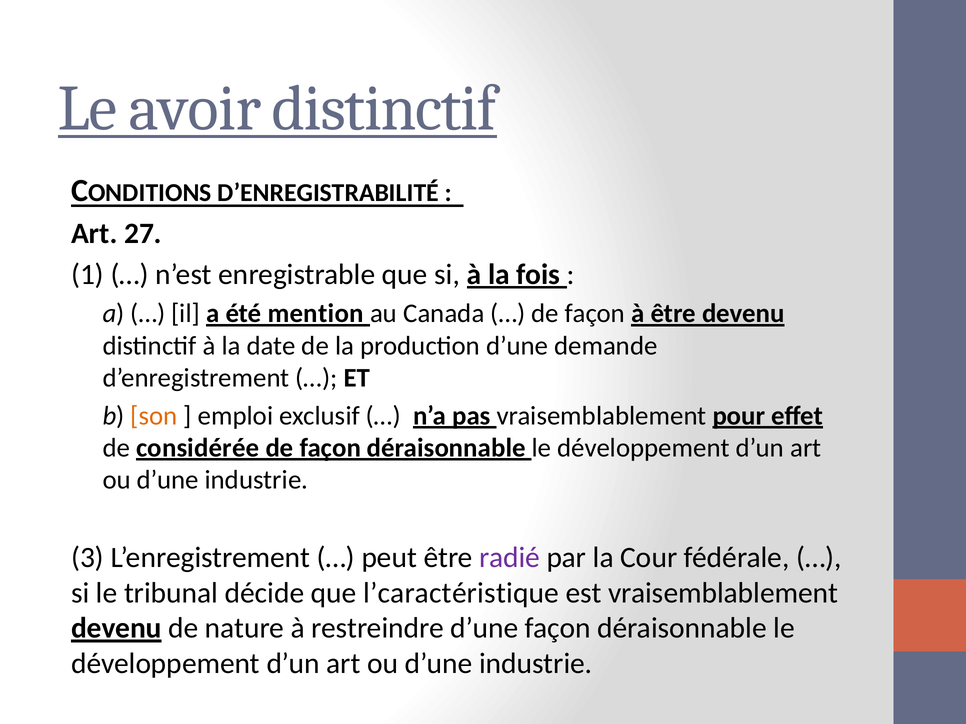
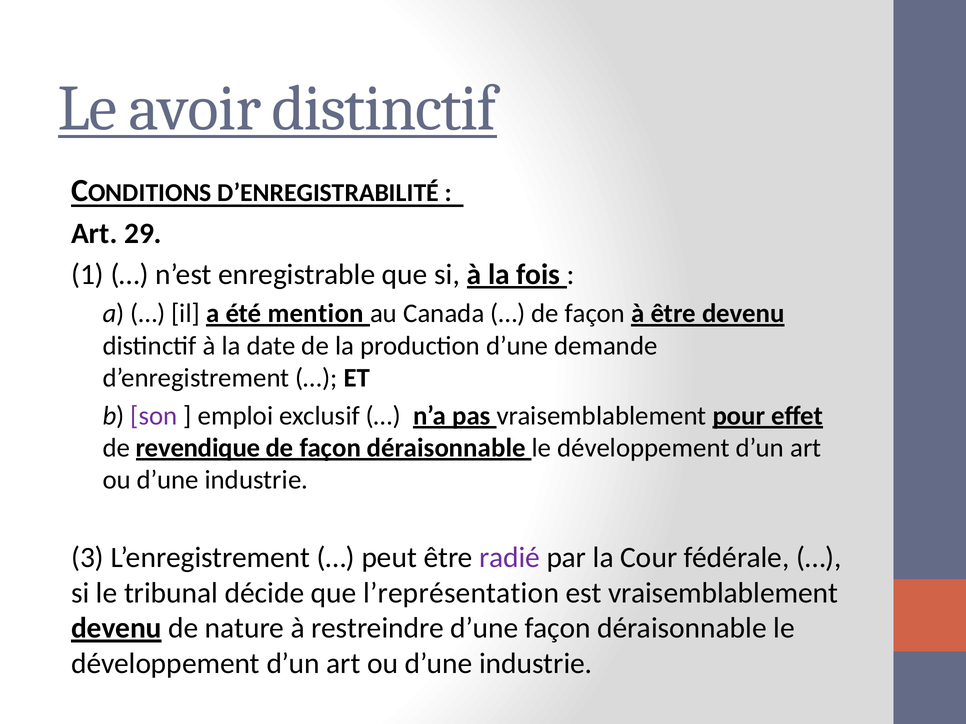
27: 27 -> 29
son colour: orange -> purple
considérée: considérée -> revendique
l’caractéristique: l’caractéristique -> l’représentation
